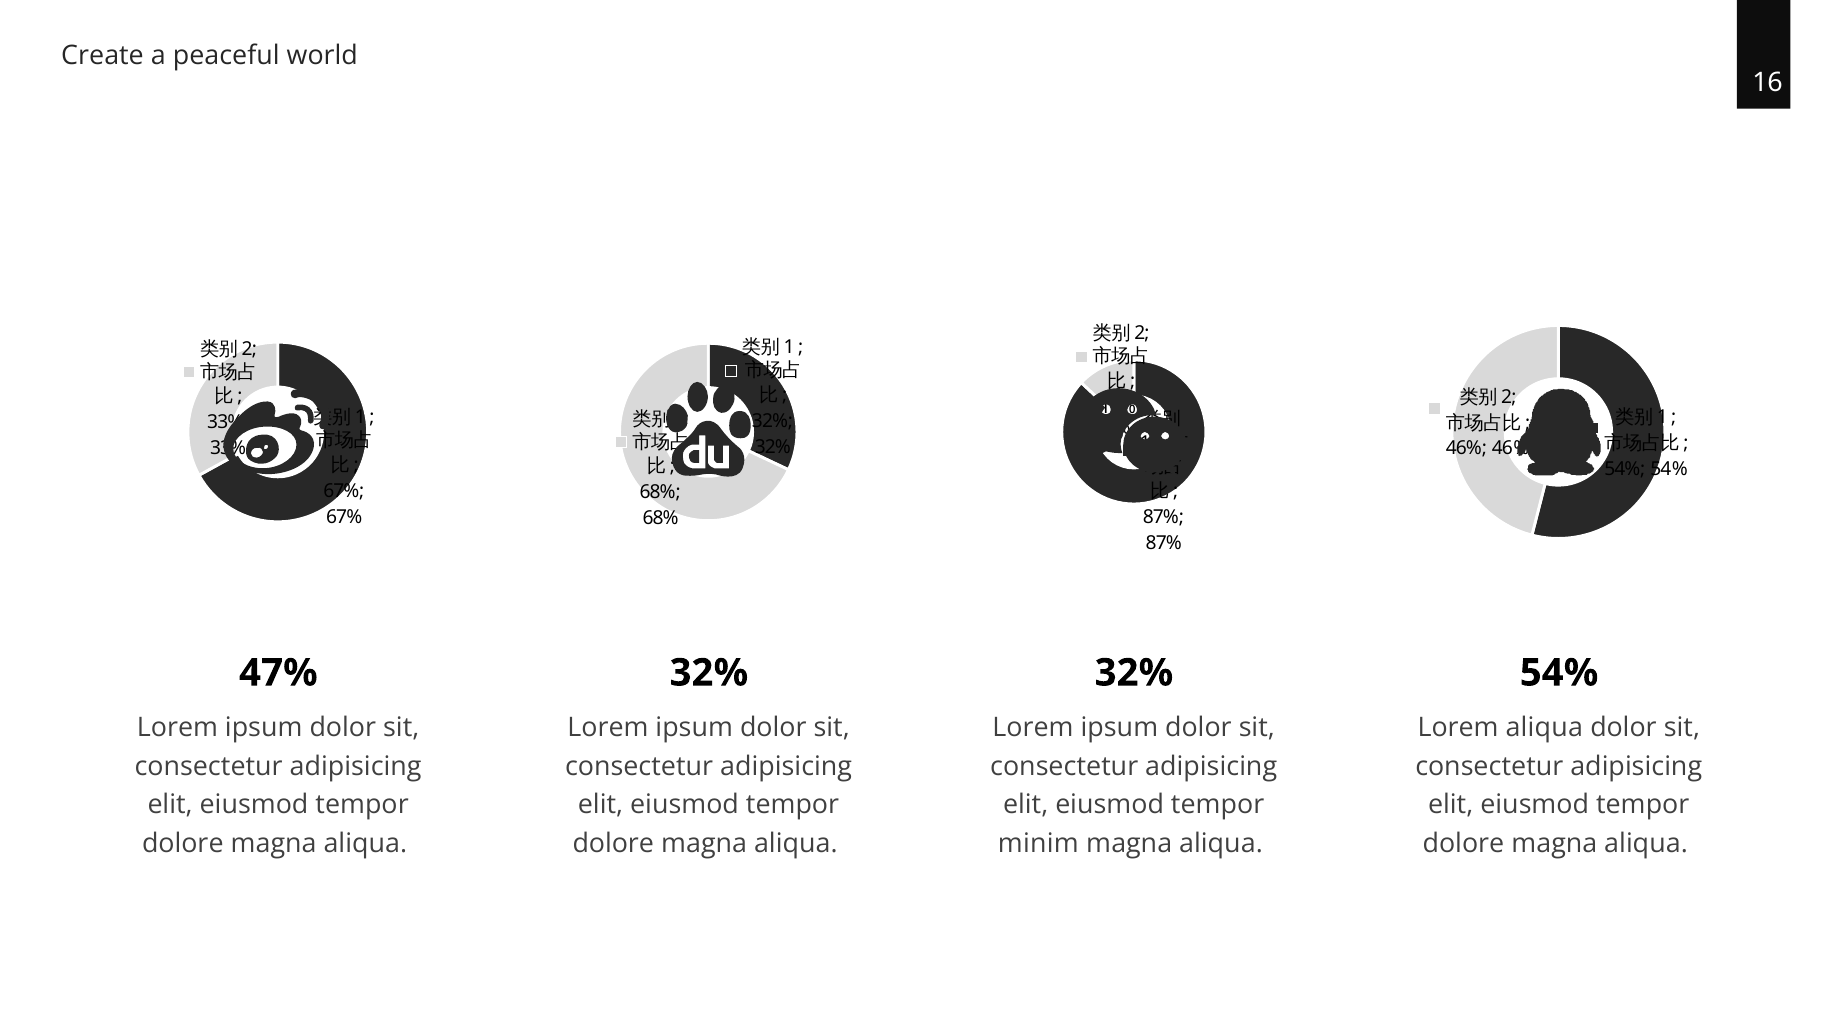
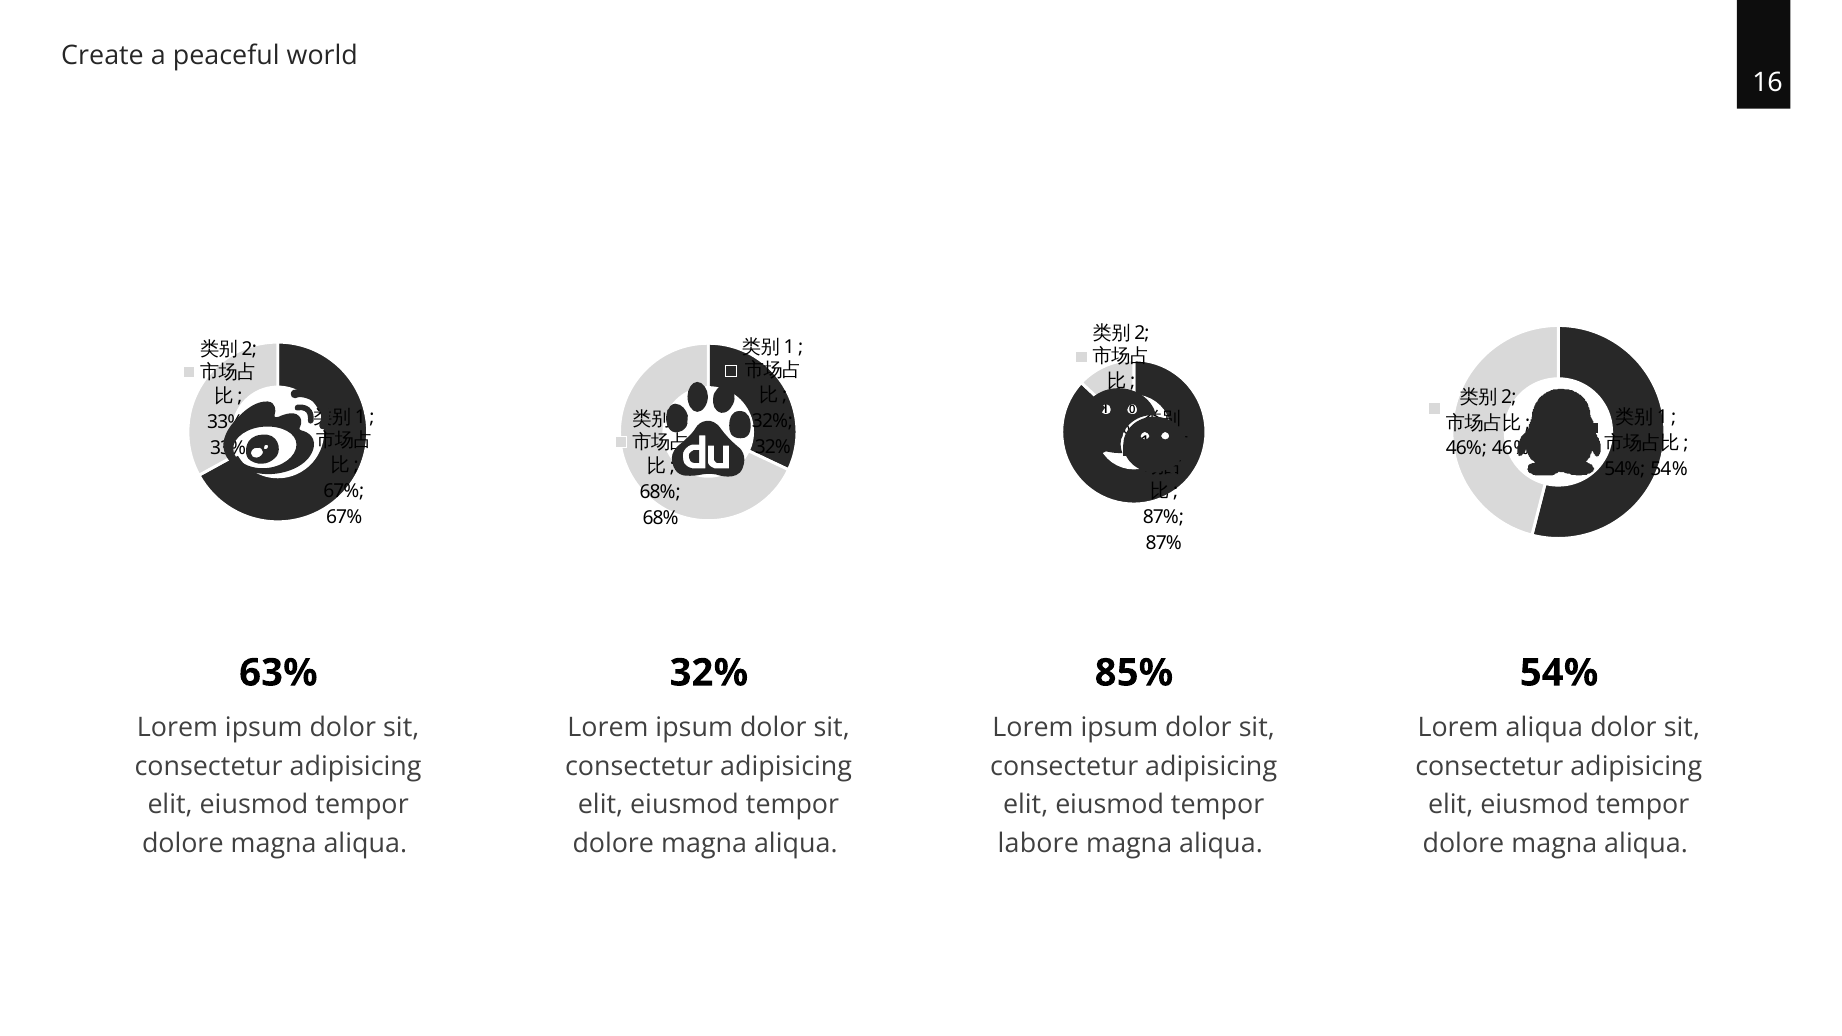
47%: 47% -> 63%
32% at (1134, 673): 32% -> 85%
minim: minim -> labore
